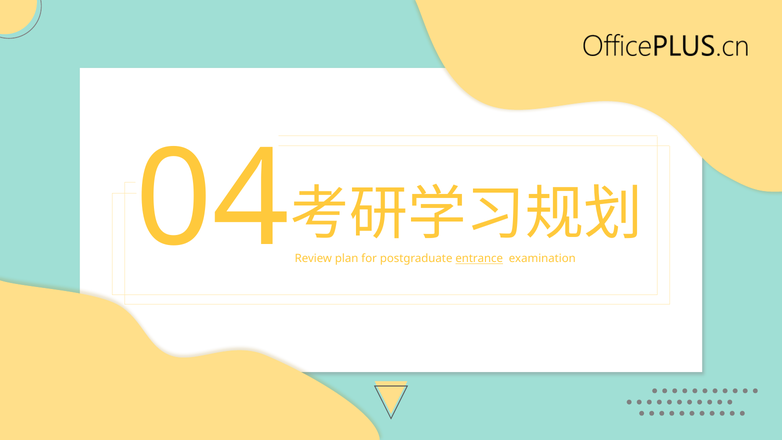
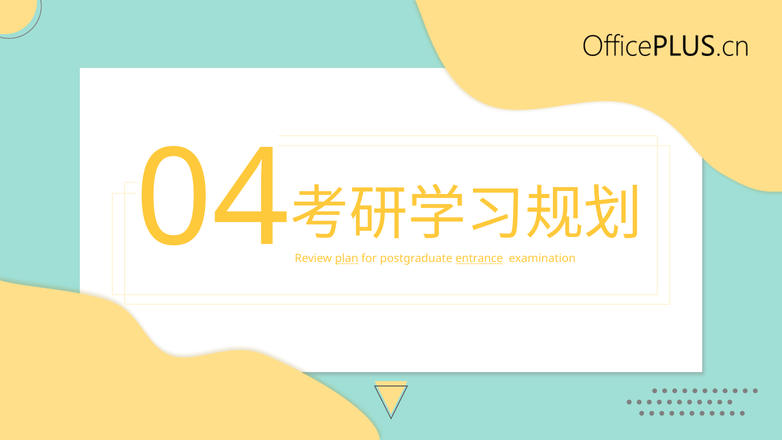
plan underline: none -> present
